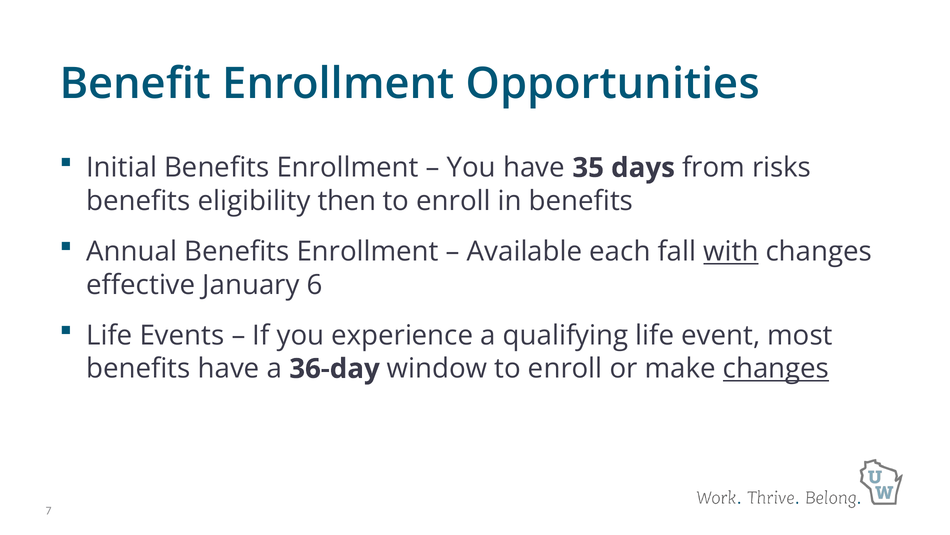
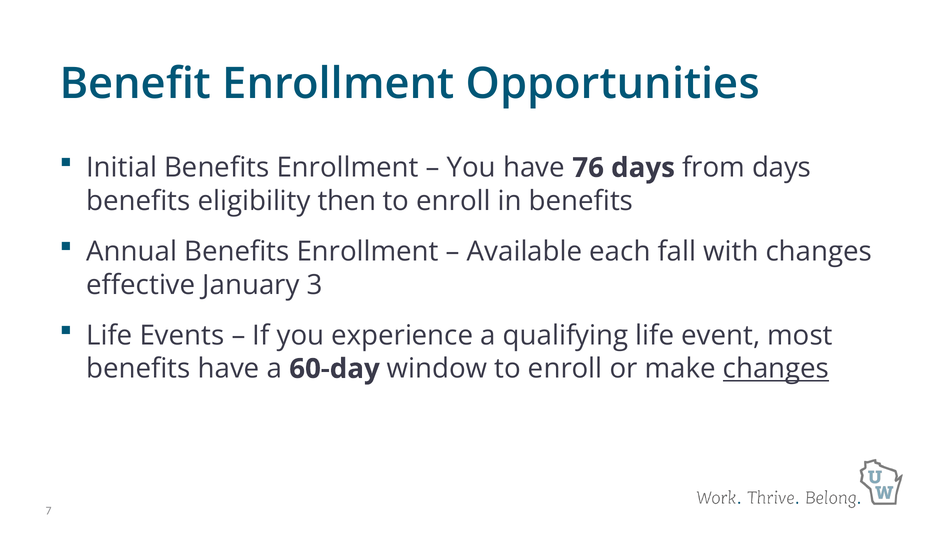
35: 35 -> 76
from risks: risks -> days
with underline: present -> none
6: 6 -> 3
36-day: 36-day -> 60-day
